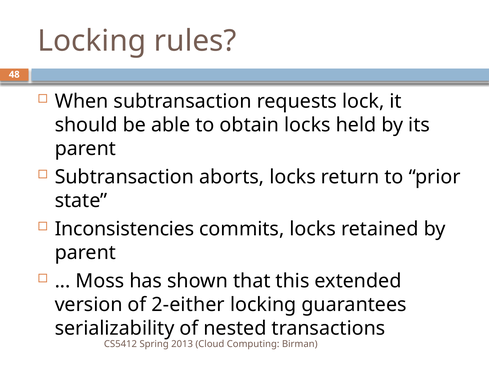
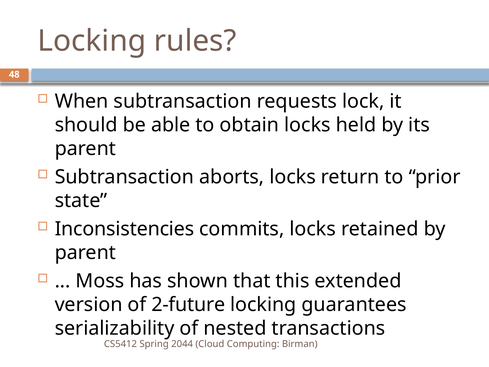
2-either: 2-either -> 2-future
2013: 2013 -> 2044
